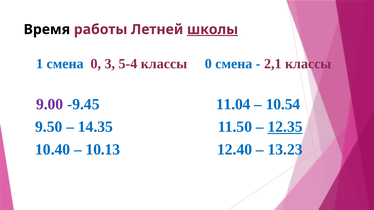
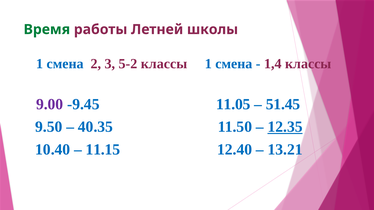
Время colour: black -> green
школы underline: present -> none
смена 0: 0 -> 2
5-4: 5-4 -> 5-2
классы 0: 0 -> 1
2,1: 2,1 -> 1,4
11.04: 11.04 -> 11.05
10.54: 10.54 -> 51.45
14.35: 14.35 -> 40.35
10.13: 10.13 -> 11.15
13.23: 13.23 -> 13.21
